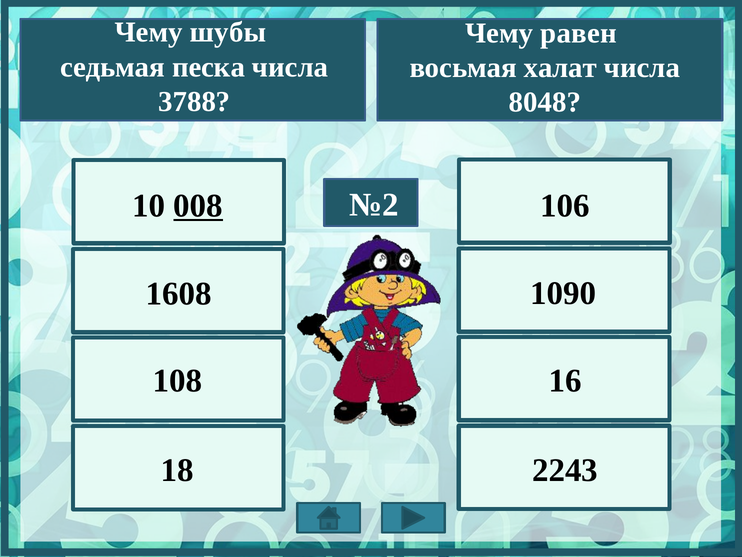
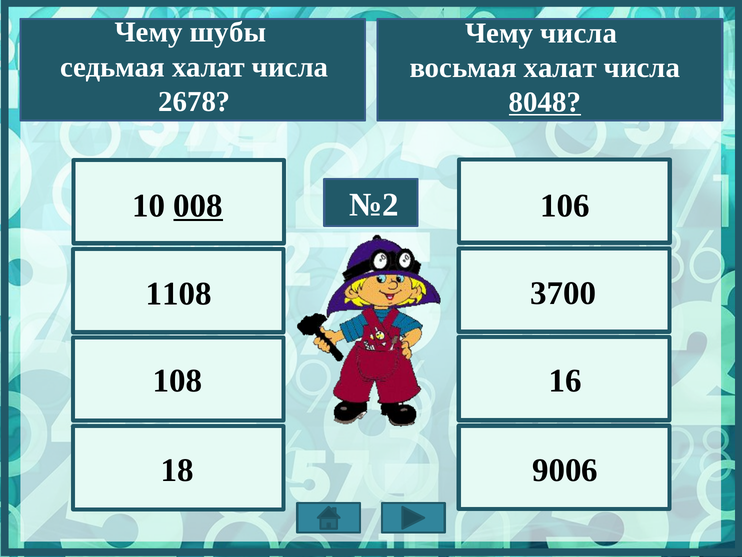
Чему равен: равен -> числа
седьмая песка: песка -> халат
3788: 3788 -> 2678
8048 underline: none -> present
1090: 1090 -> 3700
1608: 1608 -> 1108
2243: 2243 -> 9006
